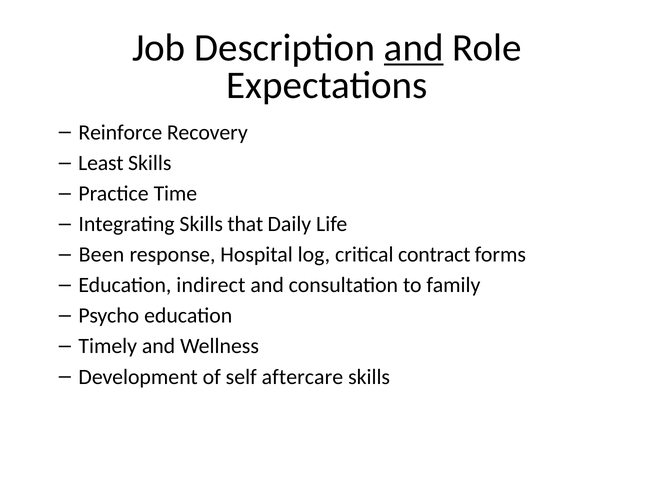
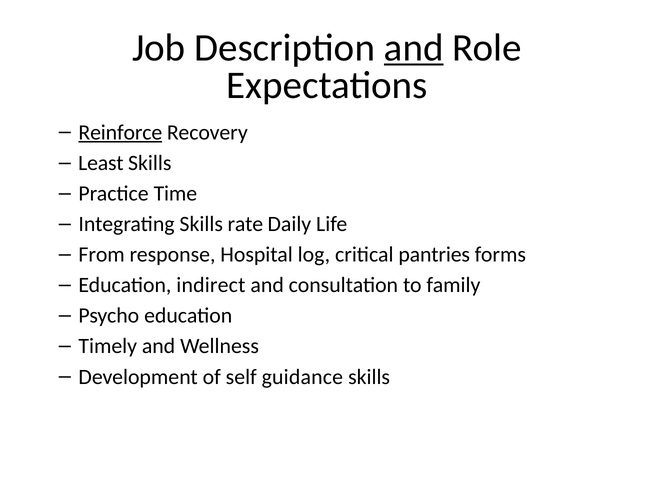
Reinforce underline: none -> present
that: that -> rate
Been: Been -> From
contract: contract -> pantries
aftercare: aftercare -> guidance
